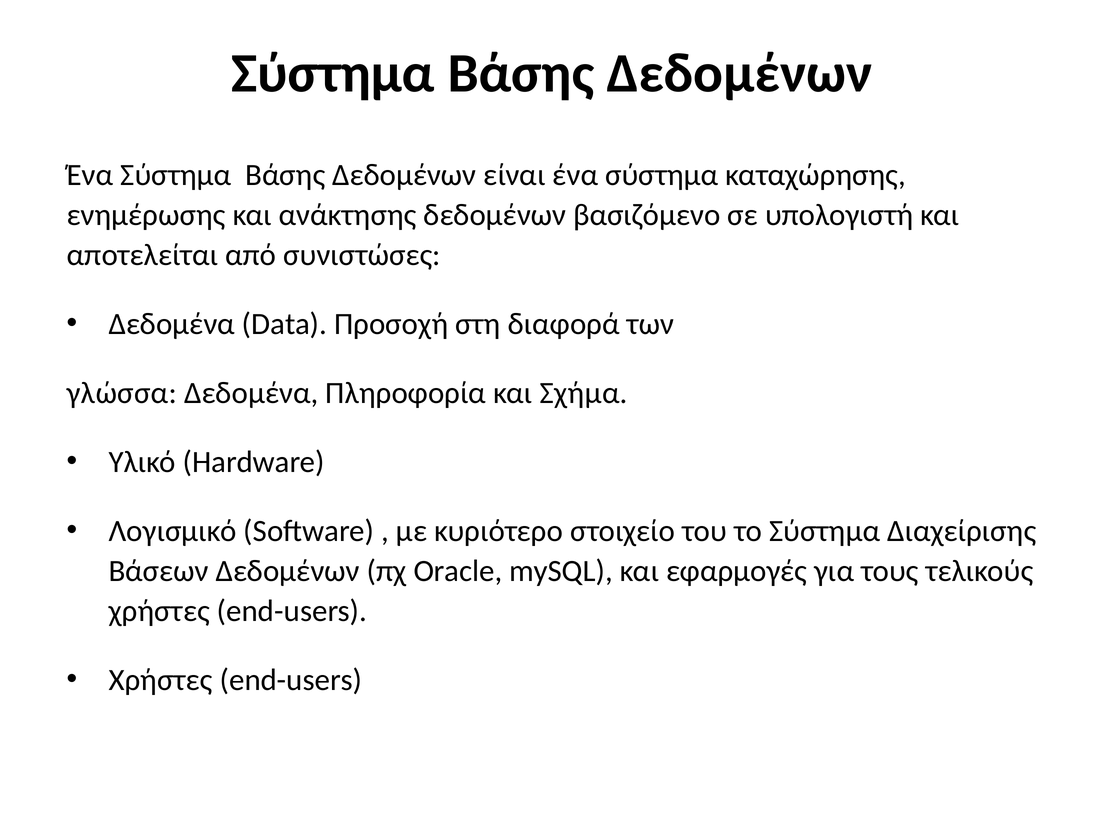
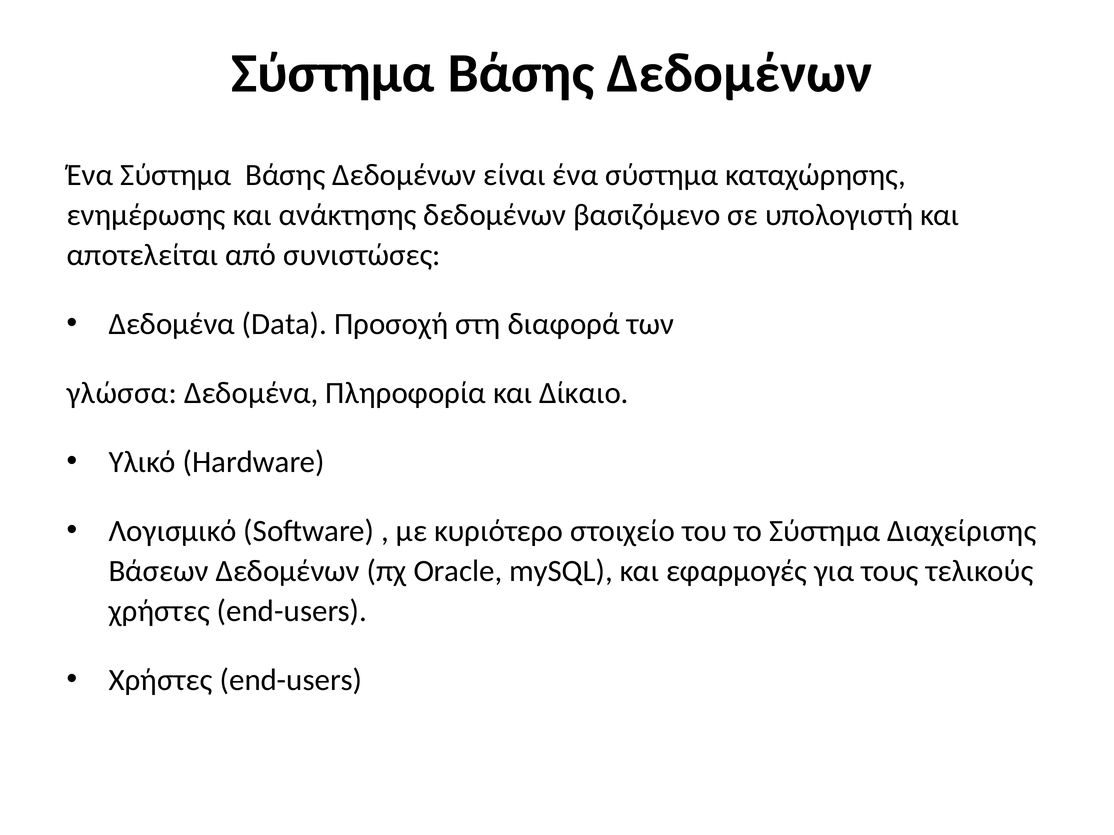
Σχήμα: Σχήμα -> Δίκαιο
